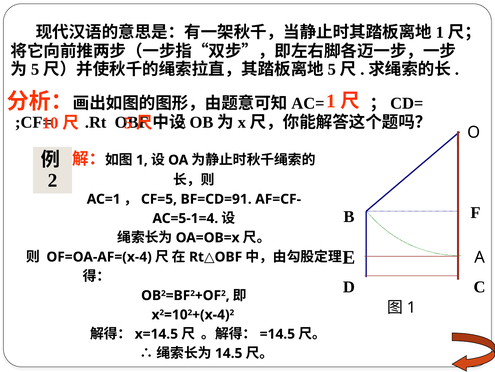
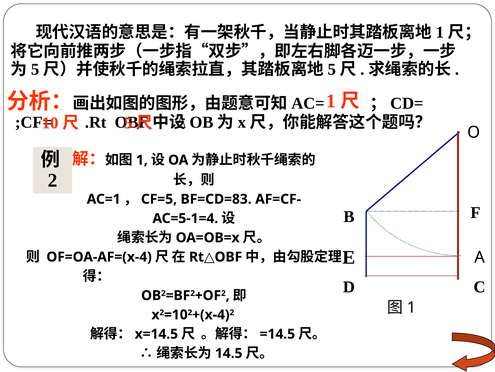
BF=CD=91: BF=CD=91 -> BF=CD=83
